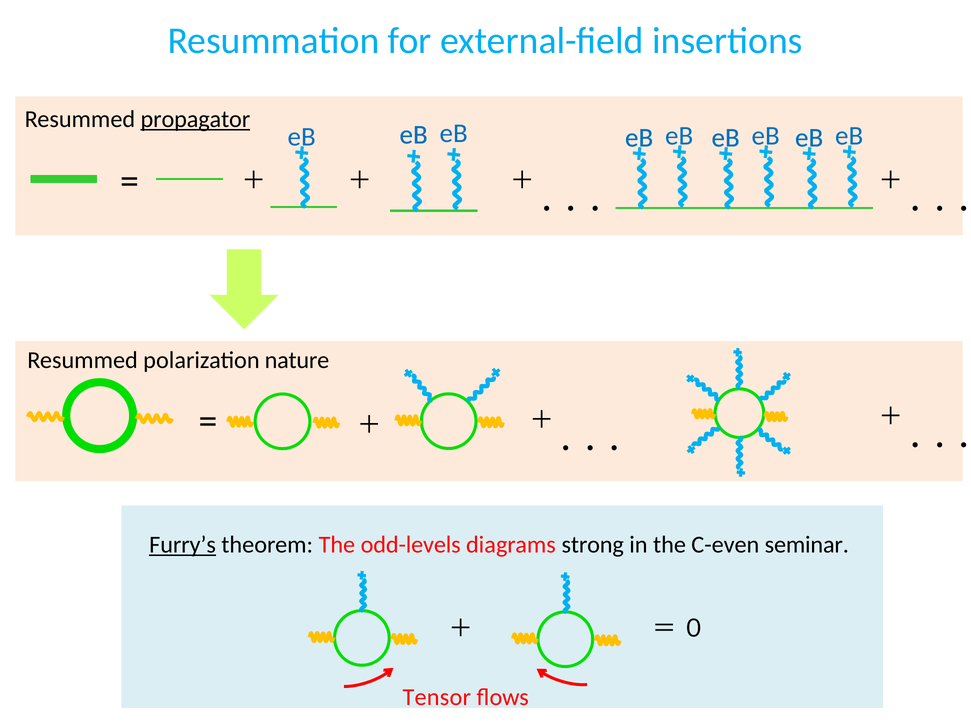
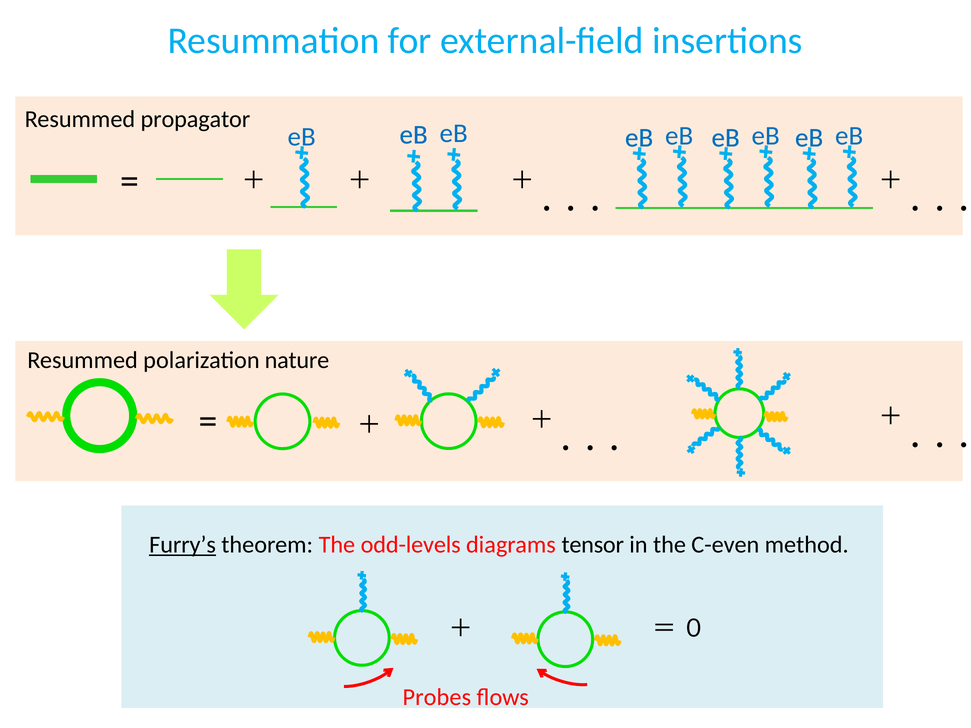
propagator underline: present -> none
strong: strong -> tensor
seminar: seminar -> method
Tensor: Tensor -> Probes
